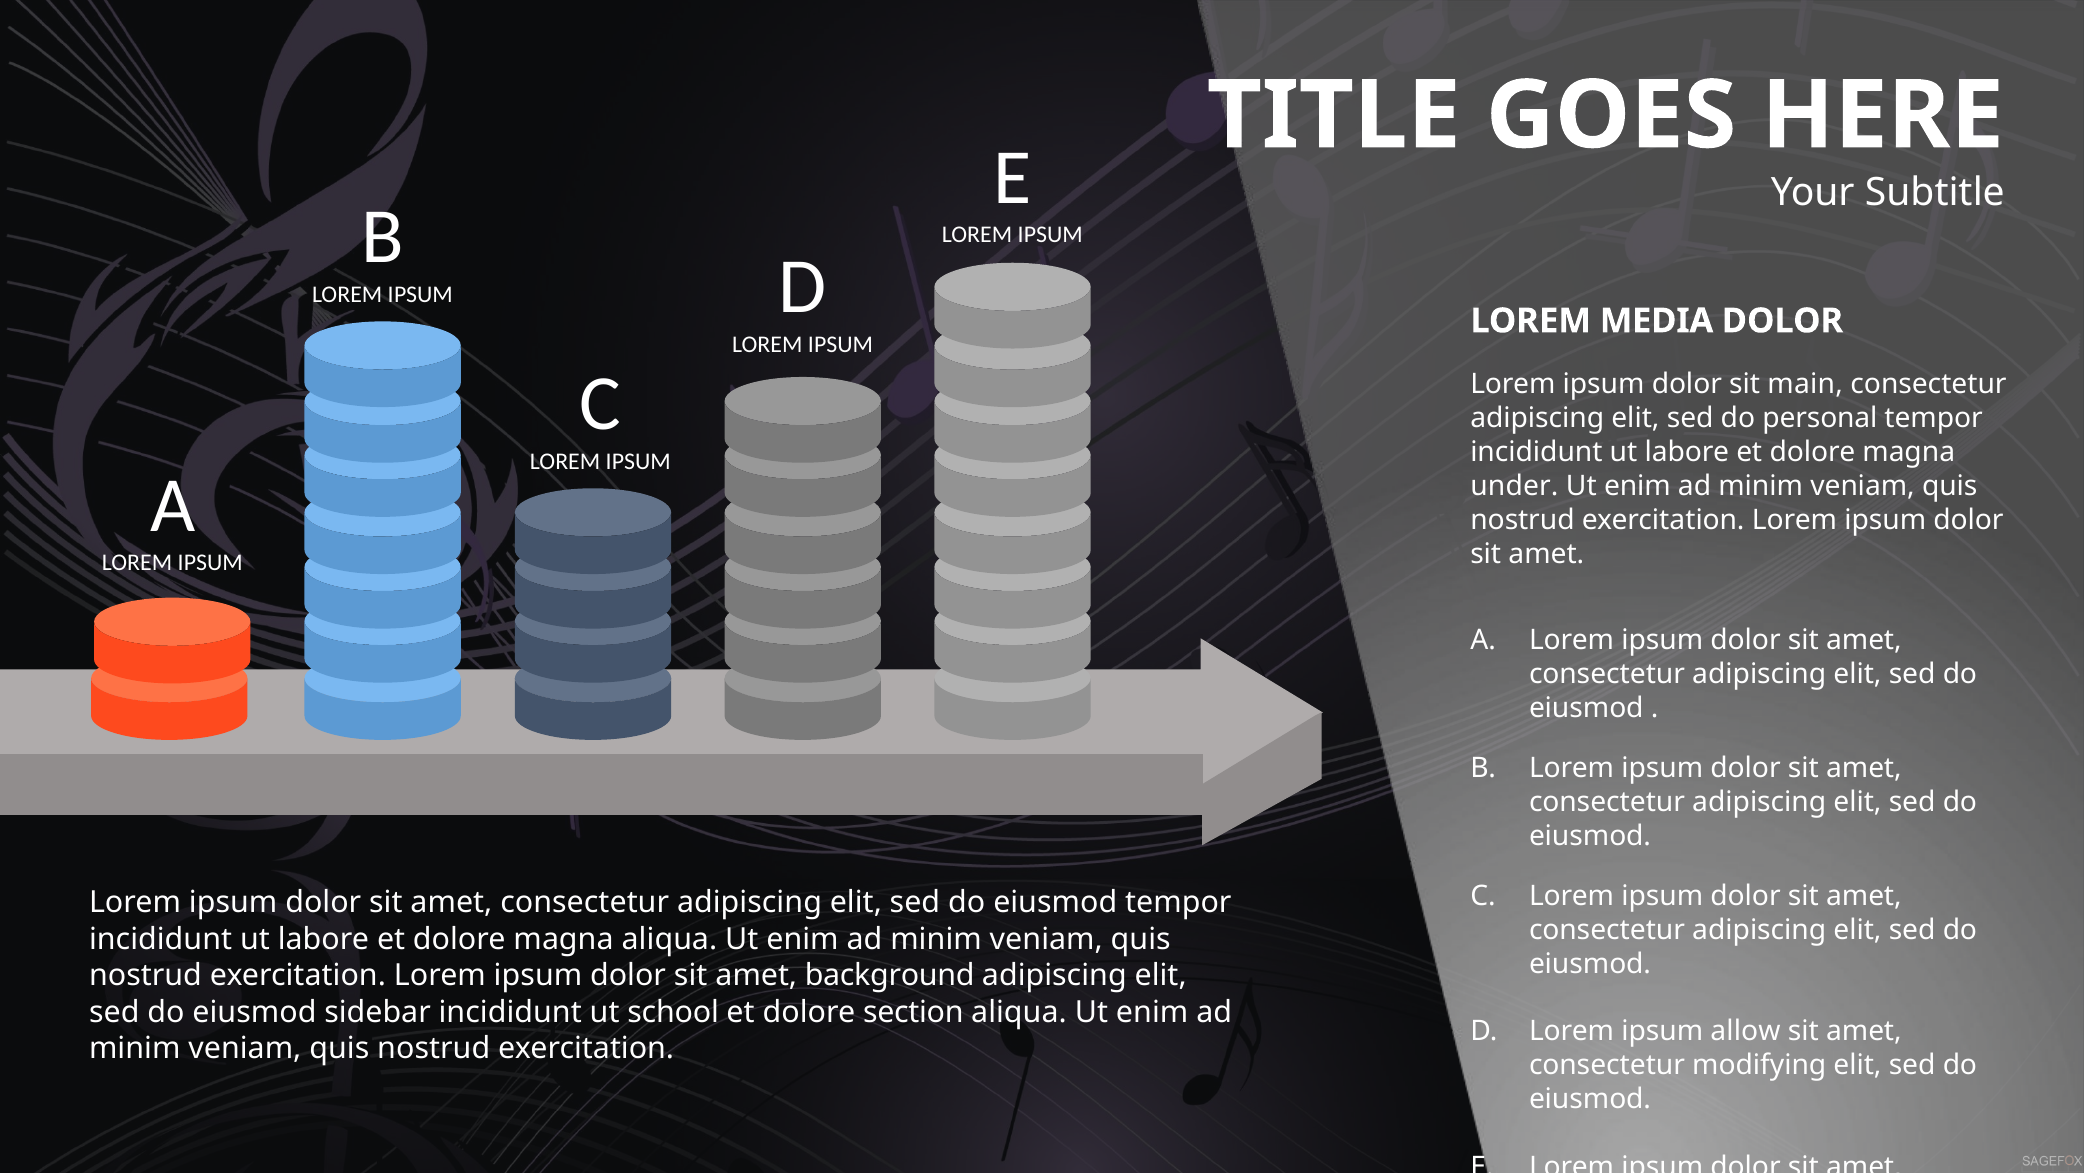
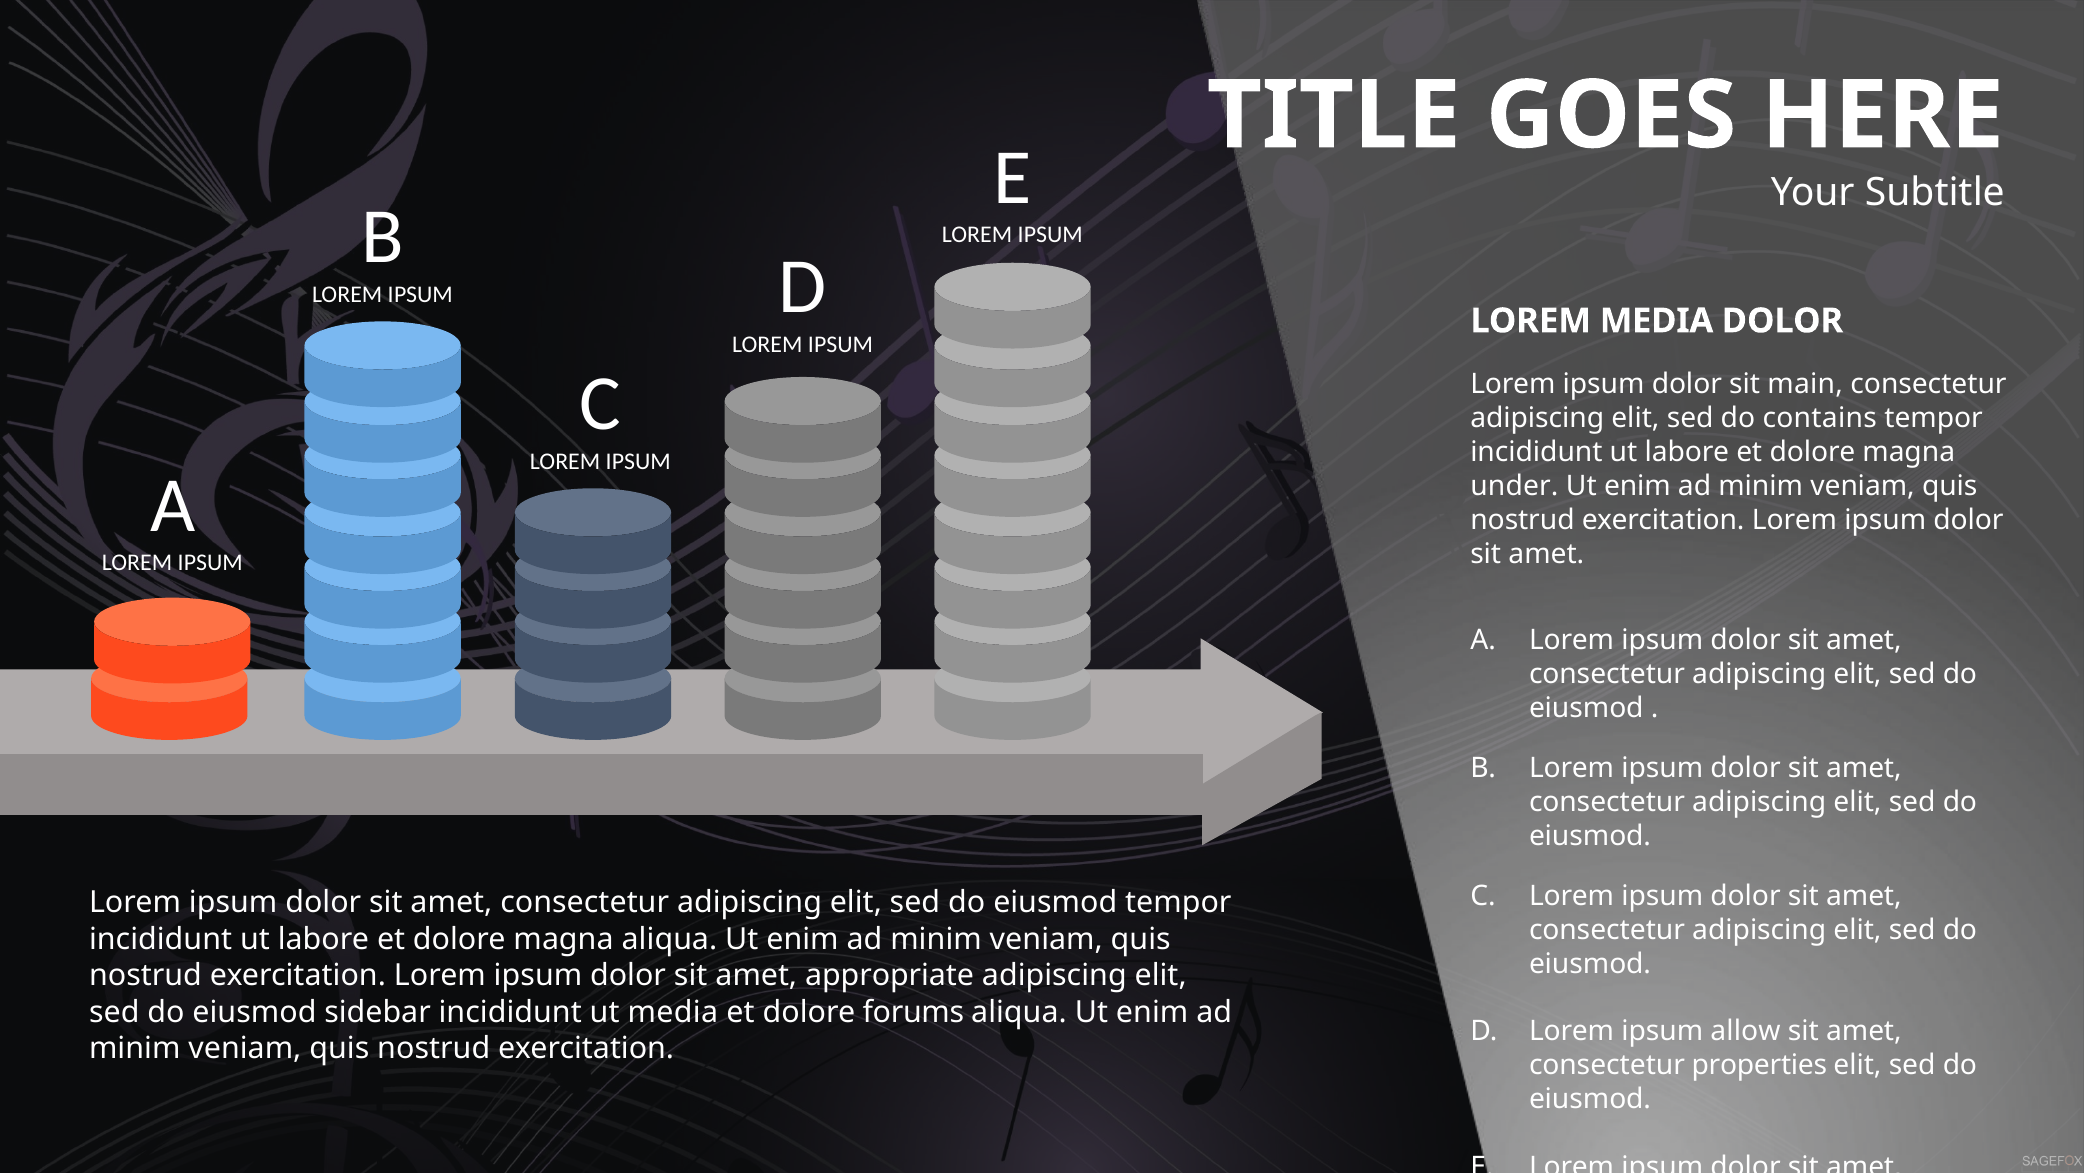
personal: personal -> contains
background: background -> appropriate
ut school: school -> media
section: section -> forums
modifying: modifying -> properties
